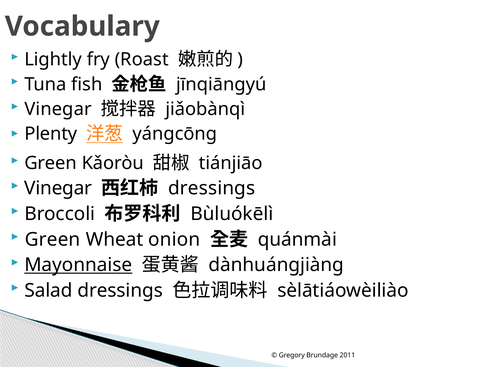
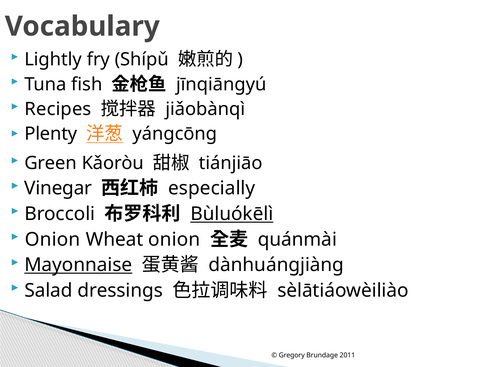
Roast: Roast -> Shípǔ
Vinegar at (58, 109): Vinegar -> Recipes
dressings at (212, 188): dressings -> especially
Bùluókēlì underline: none -> present
Green at (53, 239): Green -> Onion
